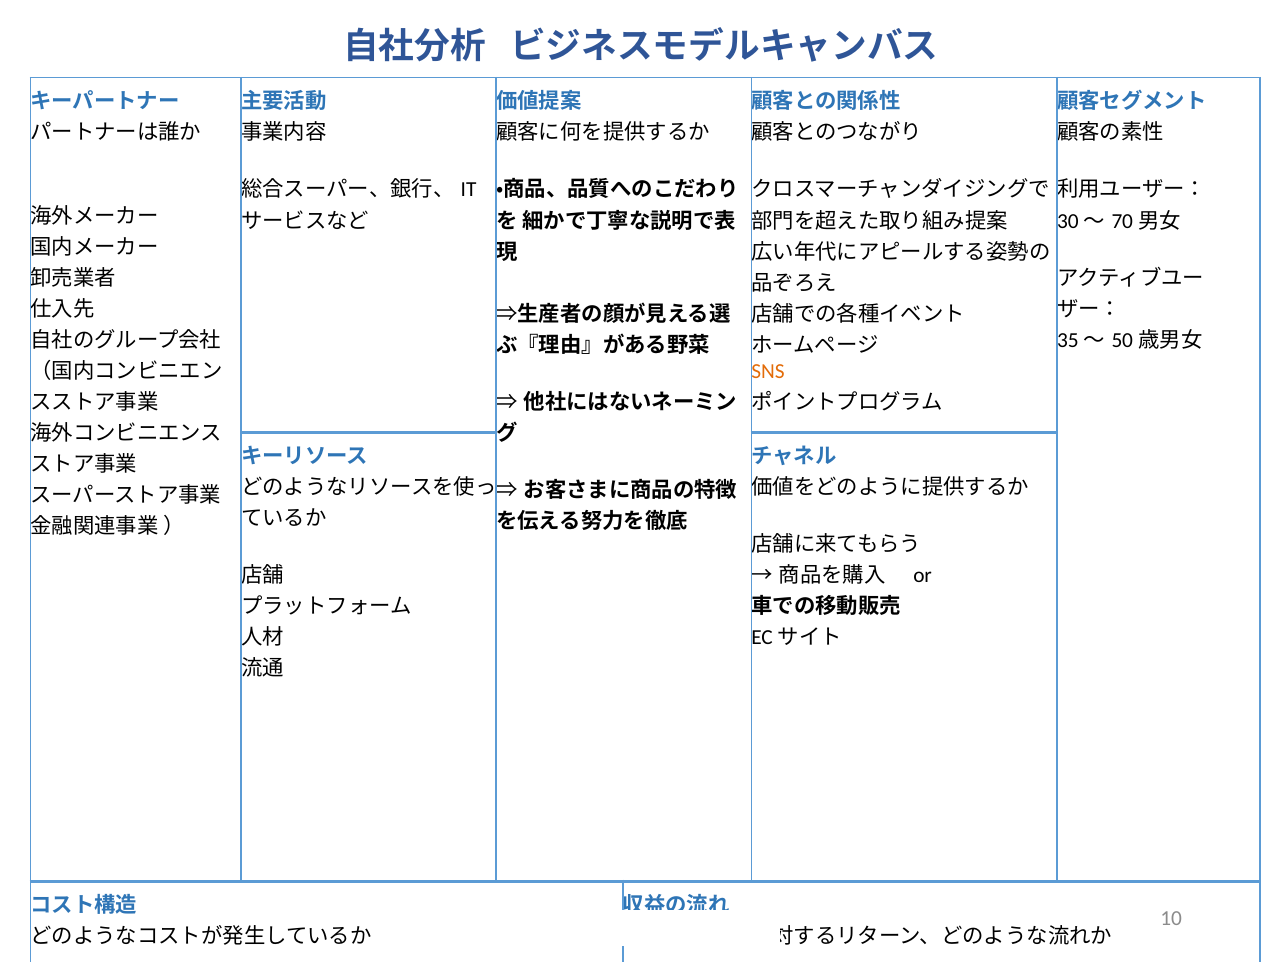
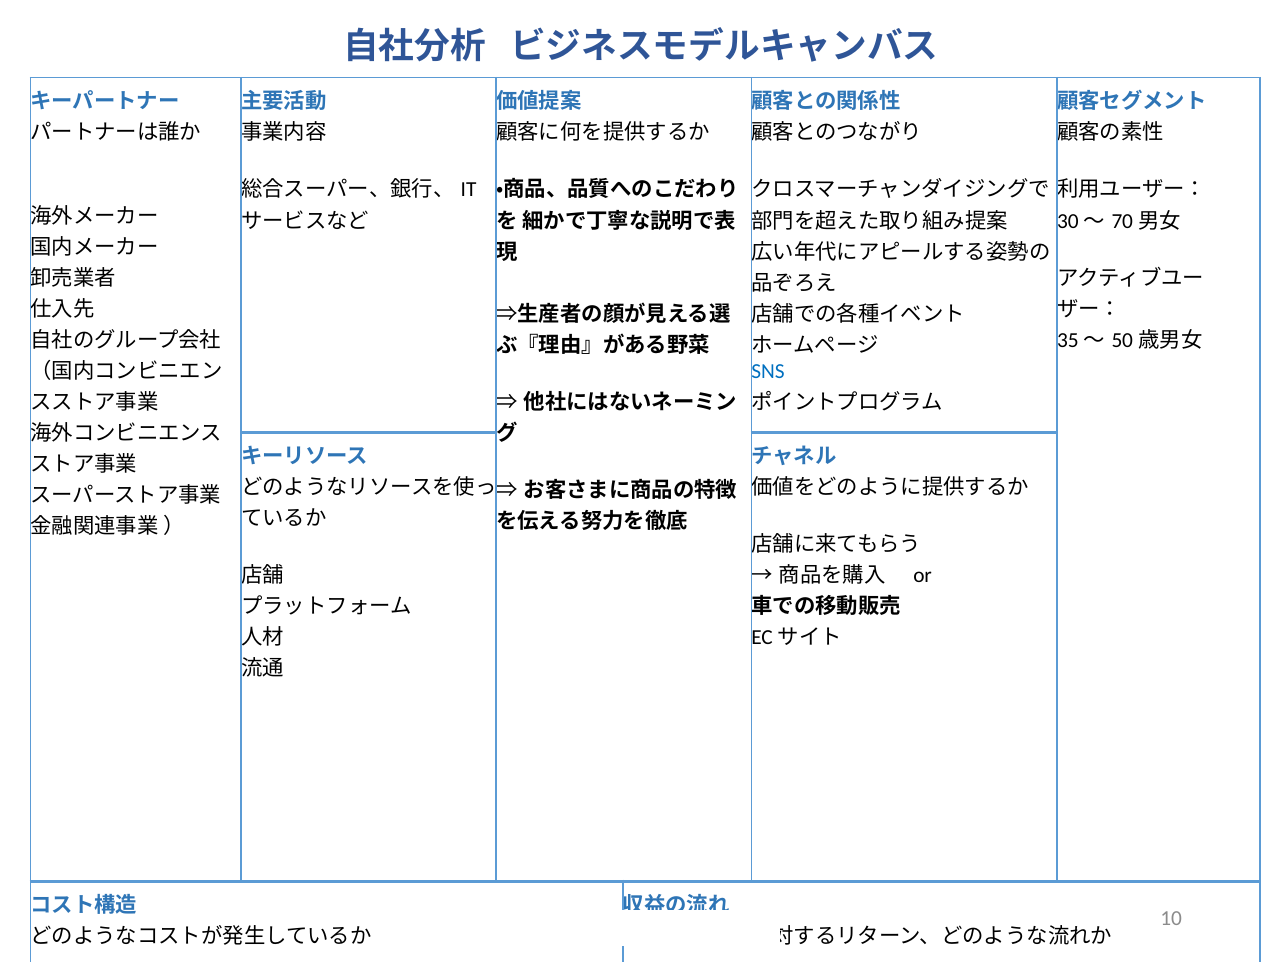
SNS colour: orange -> blue
